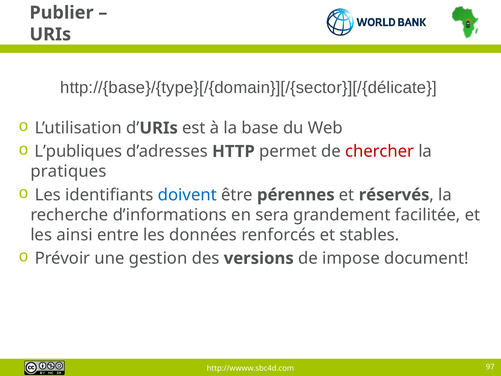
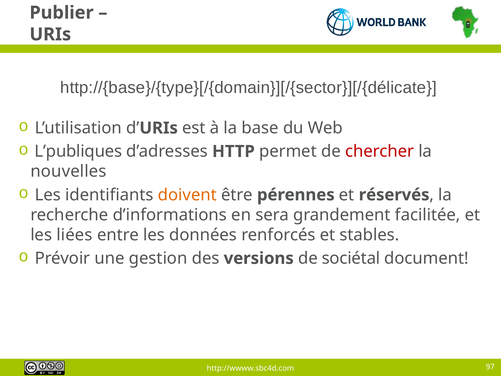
pratiques: pratiques -> nouvelles
doivent colour: blue -> orange
ainsi: ainsi -> liées
impose: impose -> sociétal
